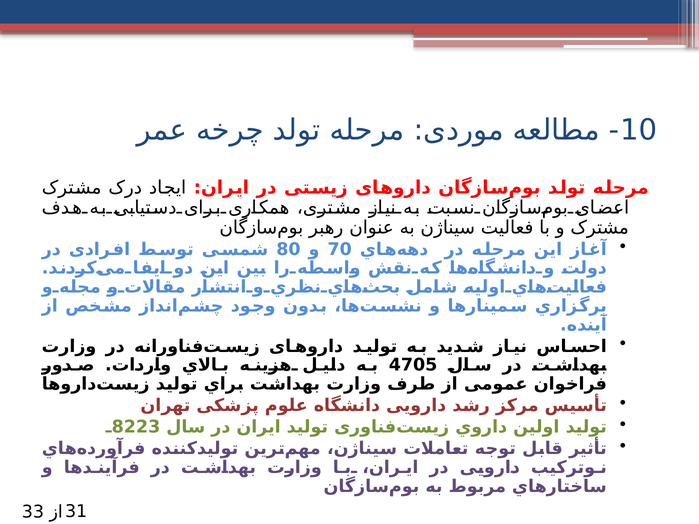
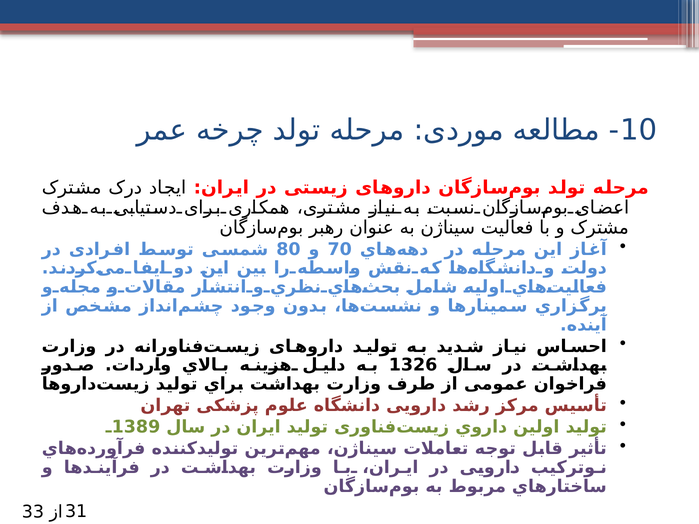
4705: 4705 -> 1326
8223: 8223 -> 1389
